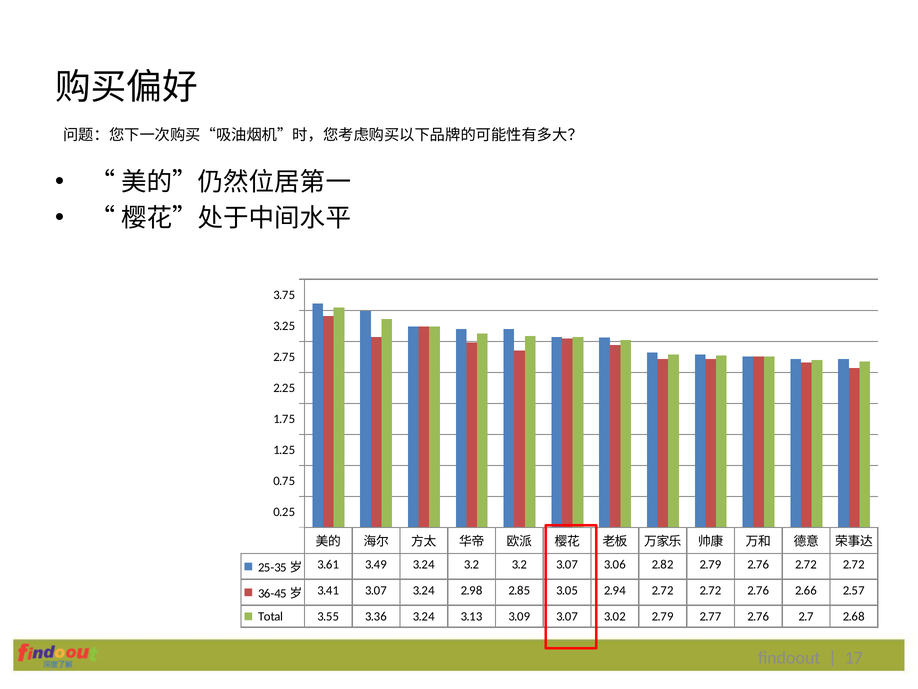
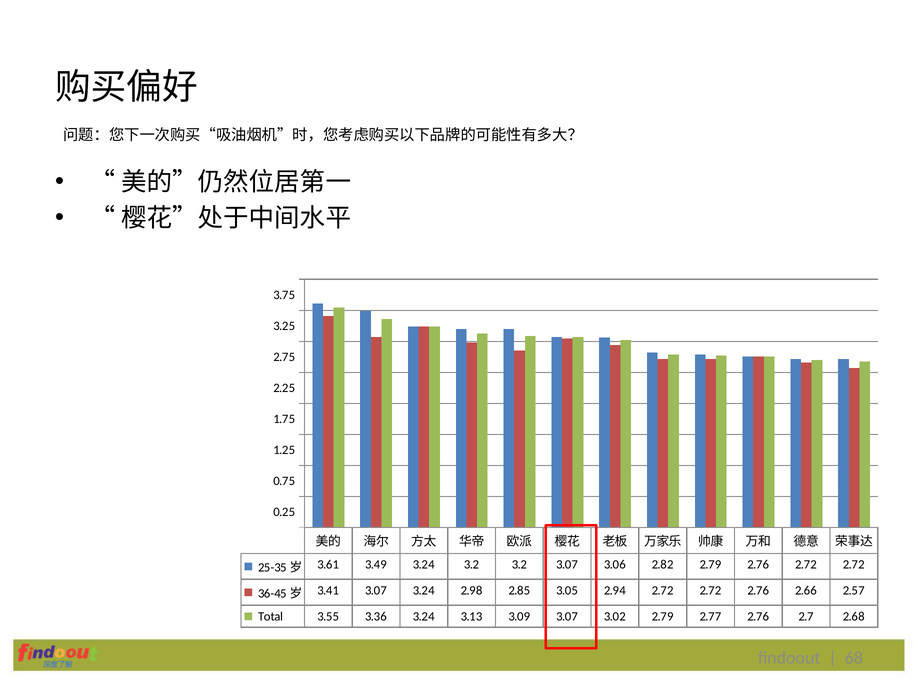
17: 17 -> 68
